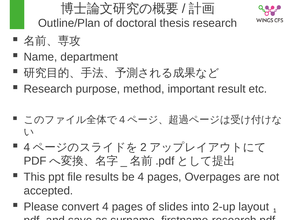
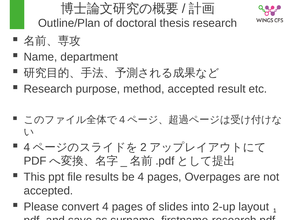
method important: important -> accepted
